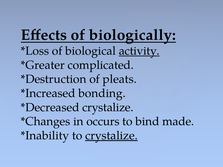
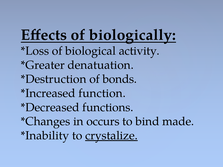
activity underline: present -> none
complicated: complicated -> denatuation
pleats: pleats -> bonds
bonding: bonding -> function
crystalize at (108, 107): crystalize -> functions
